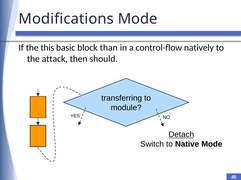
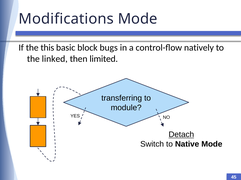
than: than -> bugs
attack: attack -> linked
should: should -> limited
